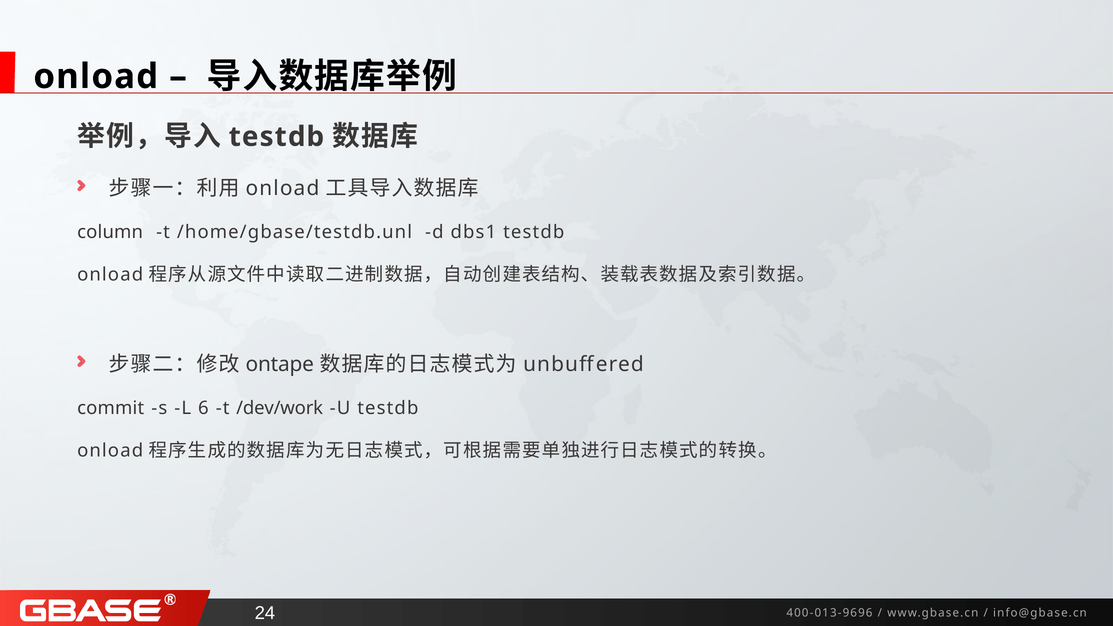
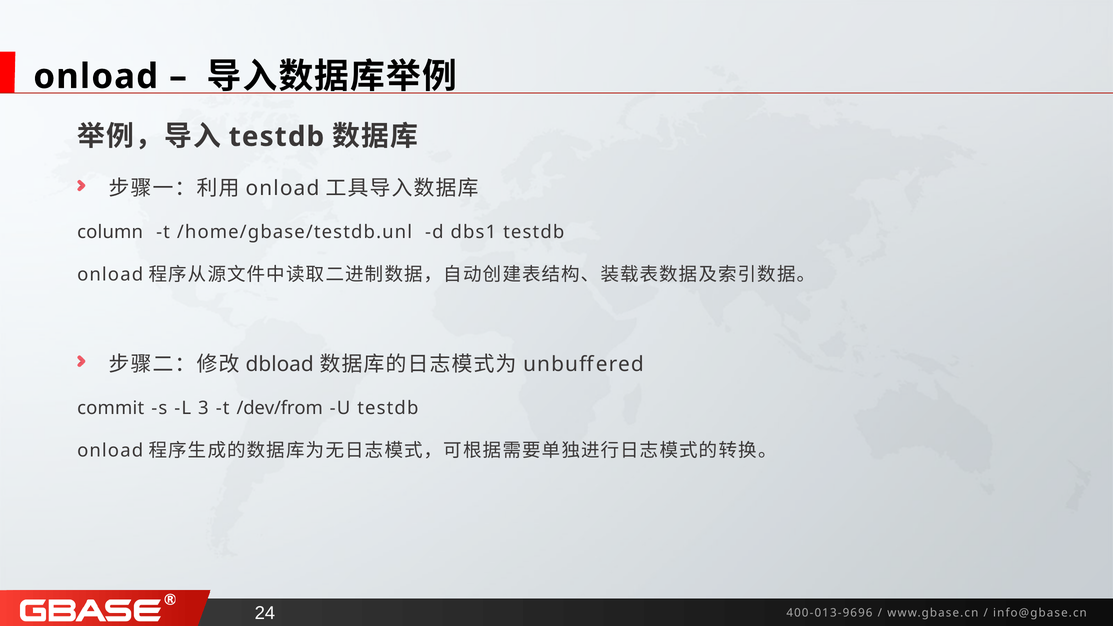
ontape: ontape -> dbload
6: 6 -> 3
/dev/work: /dev/work -> /dev/from
